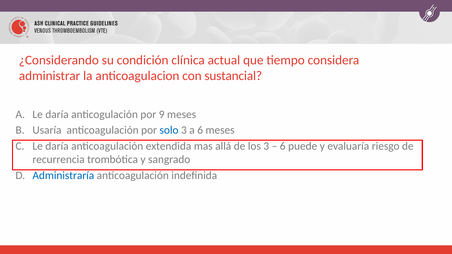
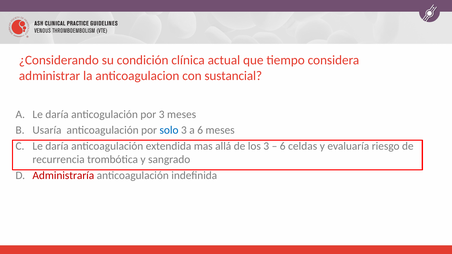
por 9: 9 -> 3
puede: puede -> celdas
Administraría colour: blue -> red
